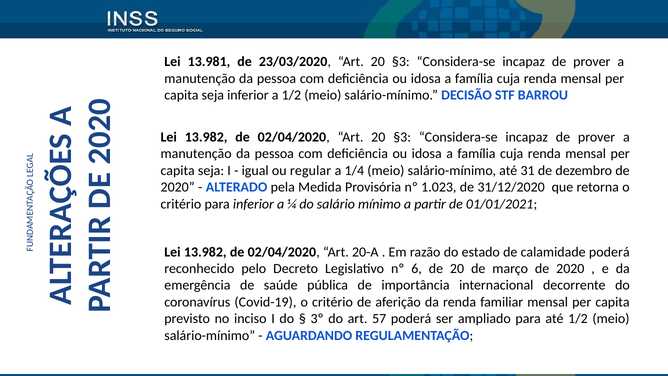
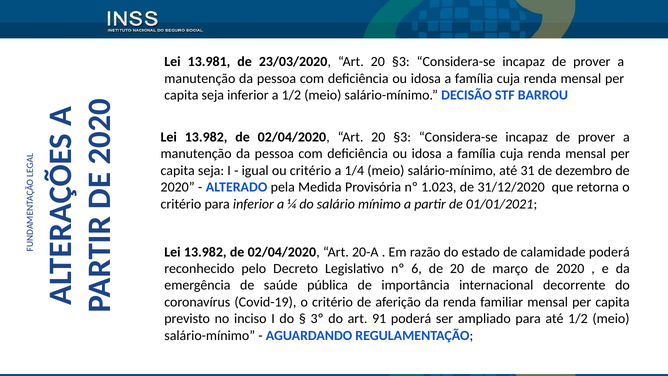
ou regular: regular -> critério
57: 57 -> 91
